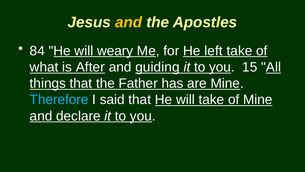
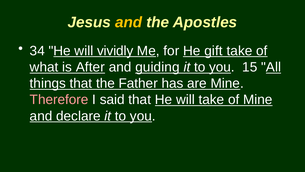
84: 84 -> 34
weary: weary -> vividly
left: left -> gift
Therefore colour: light blue -> pink
